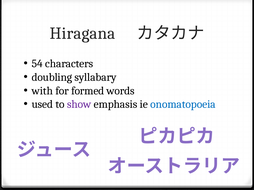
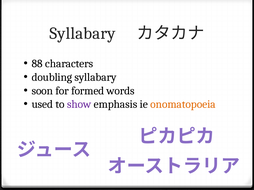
Hiragana at (83, 33): Hiragana -> Syllabary
54: 54 -> 88
with: with -> soon
onomatopoeia colour: blue -> orange
